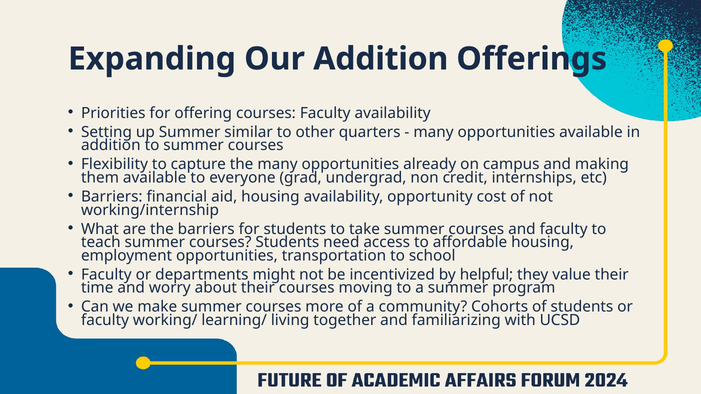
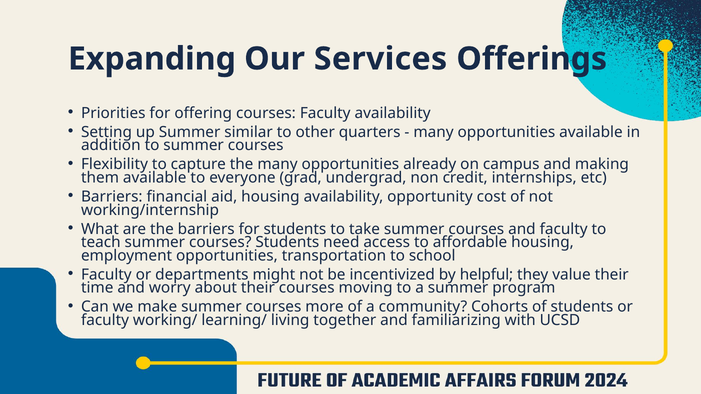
Our Addition: Addition -> Services
